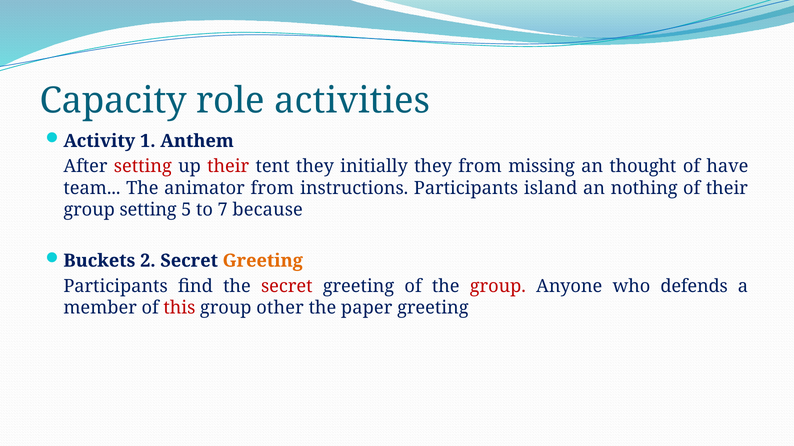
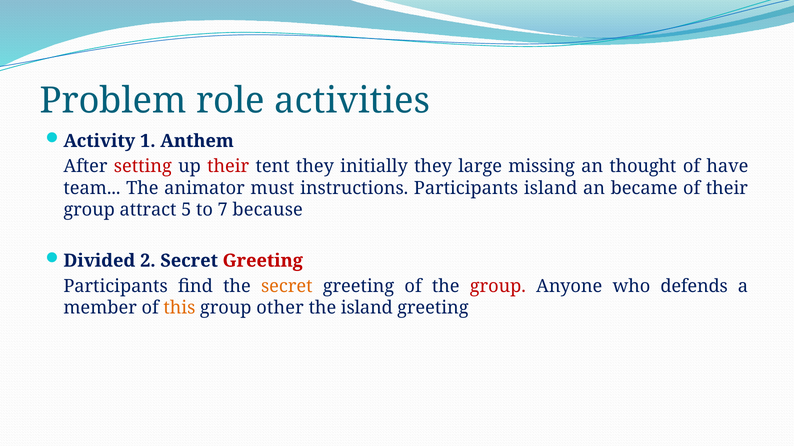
Capacity: Capacity -> Problem
they from: from -> large
animator from: from -> must
nothing: nothing -> became
group setting: setting -> attract
Buckets: Buckets -> Divided
Greeting at (263, 261) colour: orange -> red
secret at (287, 286) colour: red -> orange
this colour: red -> orange
the paper: paper -> island
